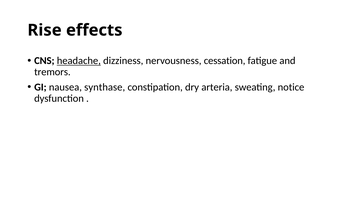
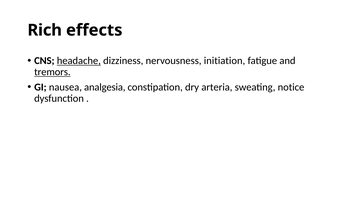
Rise: Rise -> Rich
cessation: cessation -> initiation
tremors underline: none -> present
synthase: synthase -> analgesia
